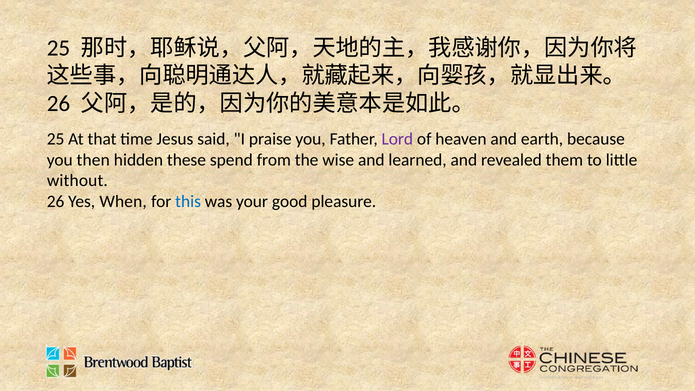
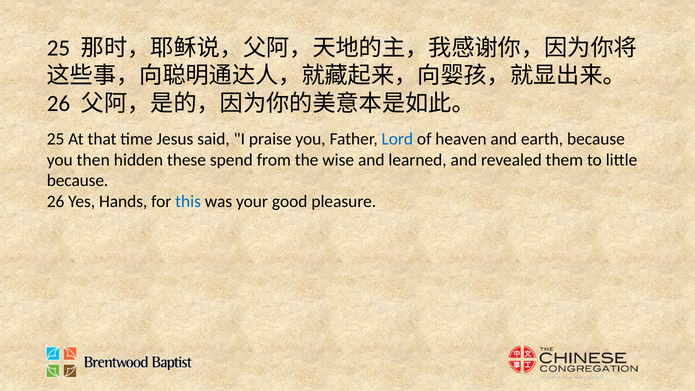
Lord colour: purple -> blue
without at (77, 181): without -> because
When: When -> Hands
